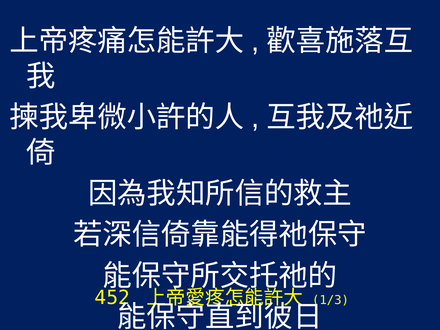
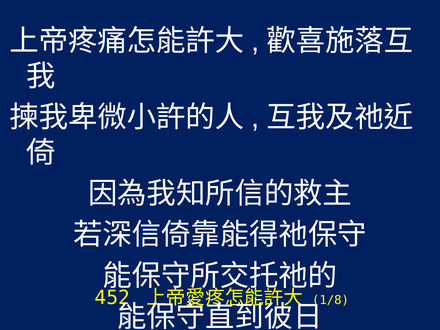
1/3: 1/3 -> 1/8
